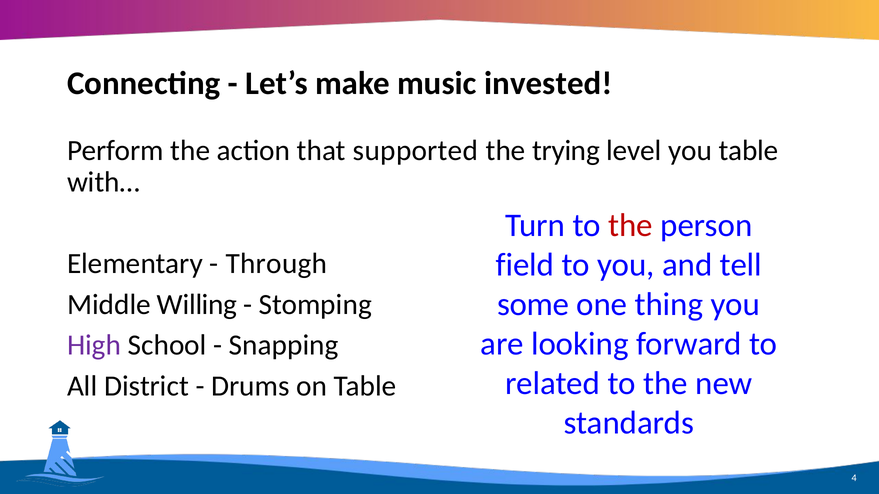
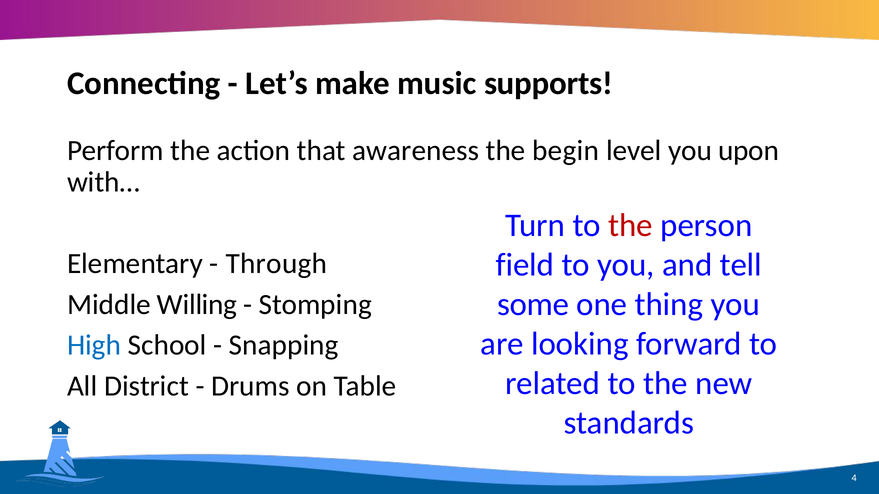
invested: invested -> supports
supported: supported -> awareness
trying: trying -> begin
you table: table -> upon
High colour: purple -> blue
